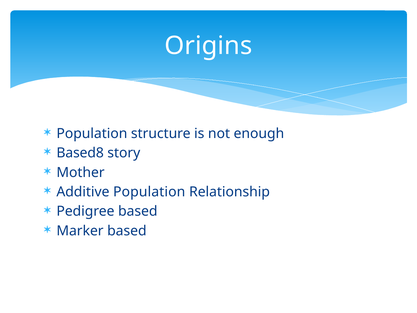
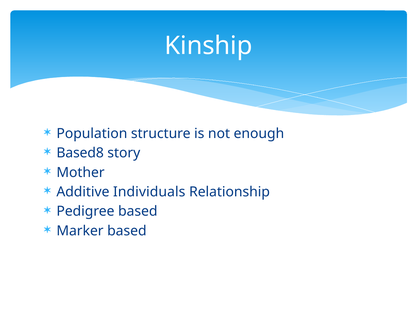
Origins: Origins -> Kinship
Additive Population: Population -> Individuals
